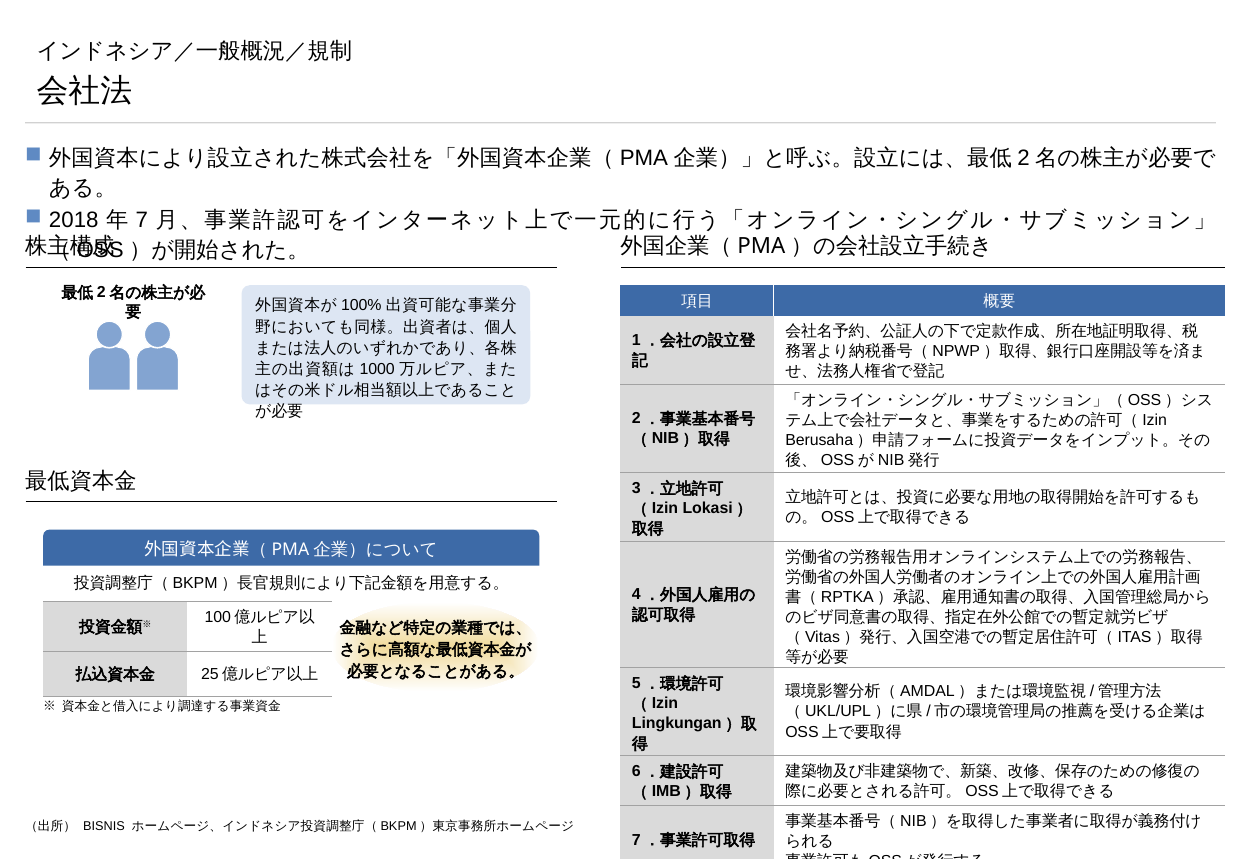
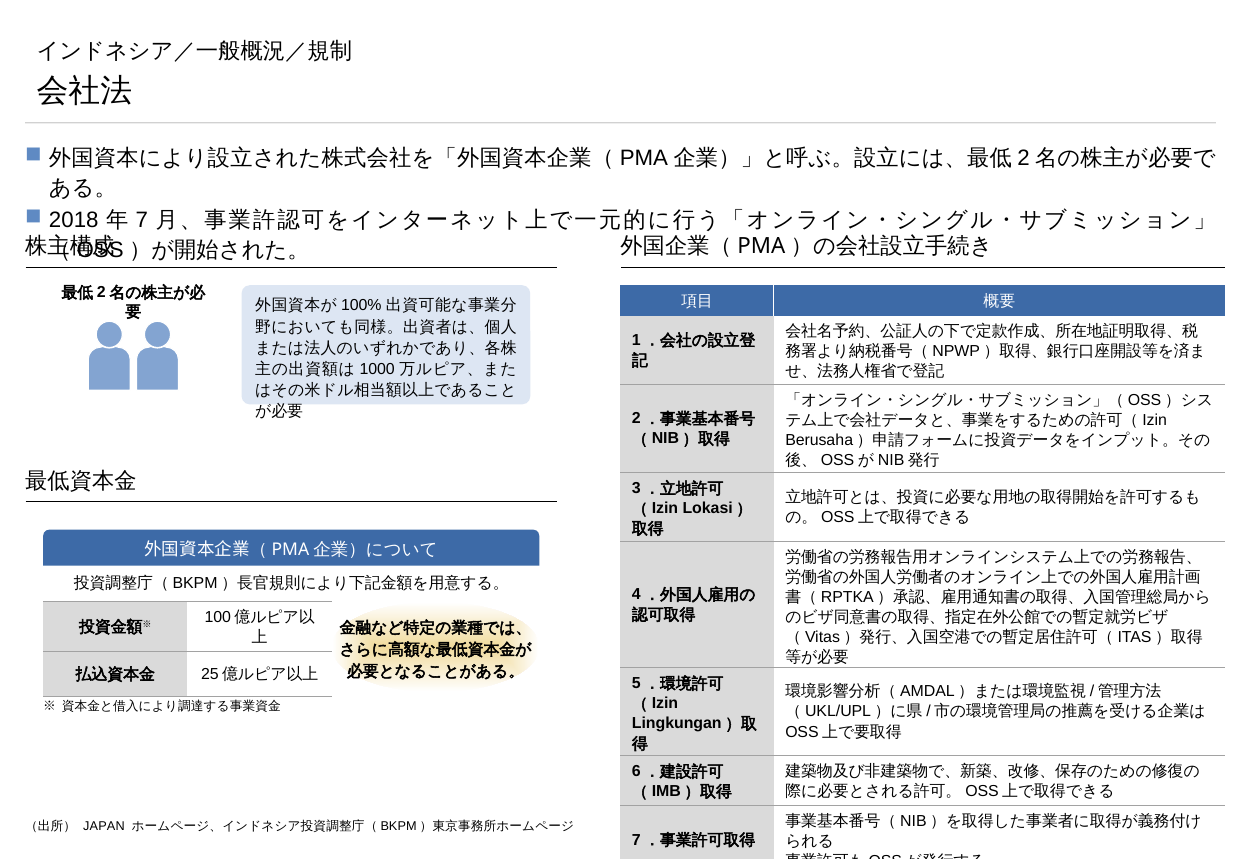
BISNIS: BISNIS -> JAPAN
